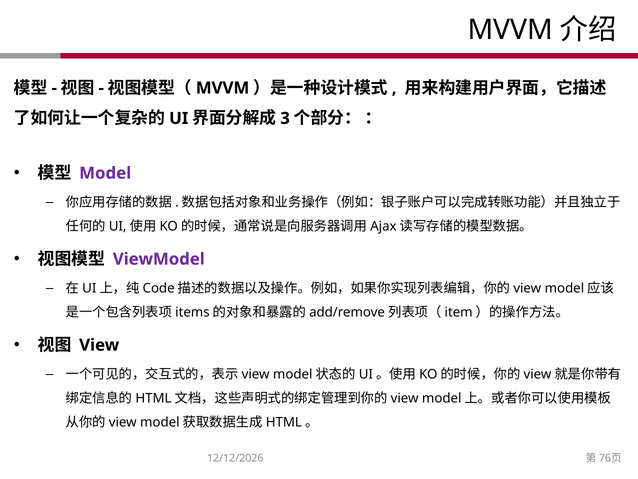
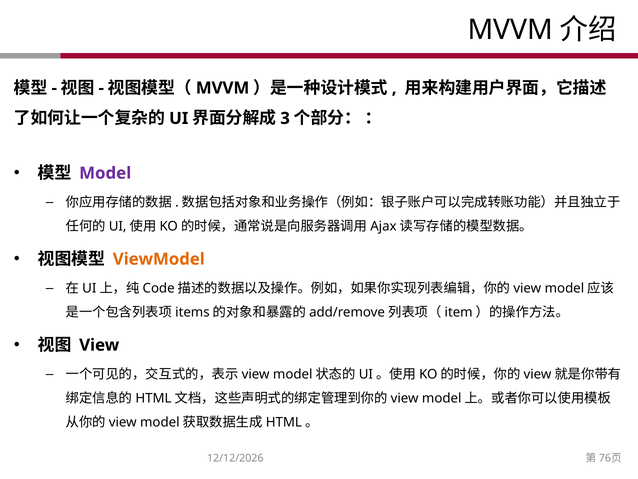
ViewModel colour: purple -> orange
